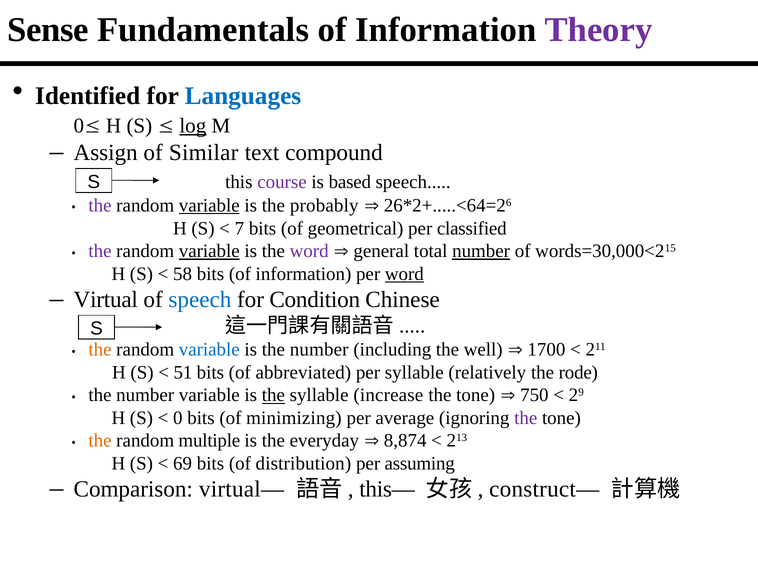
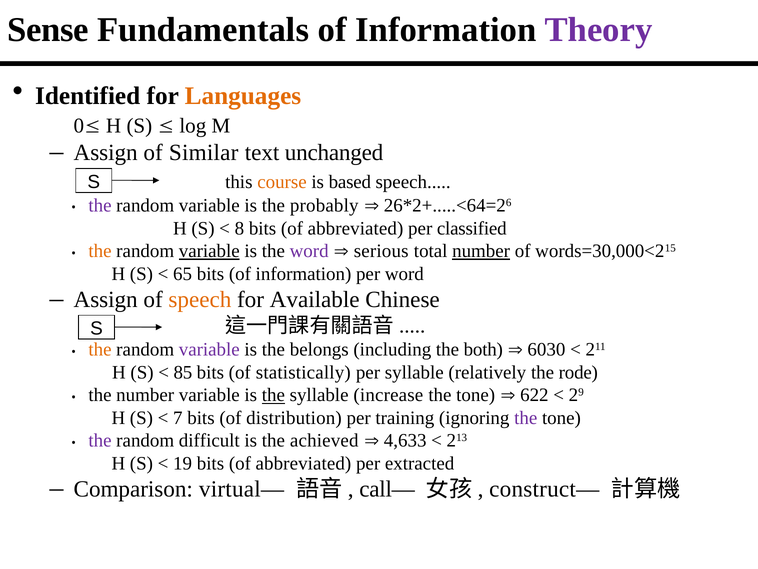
Languages colour: blue -> orange
log underline: present -> none
compound: compound -> unchanged
course colour: purple -> orange
variable at (209, 205) underline: present -> none
7: 7 -> 8
geometrical at (356, 228): geometrical -> abbreviated
the at (100, 251) colour: purple -> orange
general: general -> serious
58: 58 -> 65
word at (404, 274) underline: present -> none
Virtual at (106, 299): Virtual -> Assign
speech at (200, 299) colour: blue -> orange
Condition: Condition -> Available
variable at (209, 349) colour: blue -> purple
is the number: number -> belongs
well: well -> both
1700: 1700 -> 6030
51: 51 -> 85
abbreviated: abbreviated -> statistically
750: 750 -> 622
0: 0 -> 7
minimizing: minimizing -> distribution
average: average -> training
the at (100, 440) colour: orange -> purple
multiple: multiple -> difficult
everyday: everyday -> achieved
8,874: 8,874 -> 4,633
69: 69 -> 19
distribution at (303, 463): distribution -> abbreviated
assuming: assuming -> extracted
this―: this― -> call―
